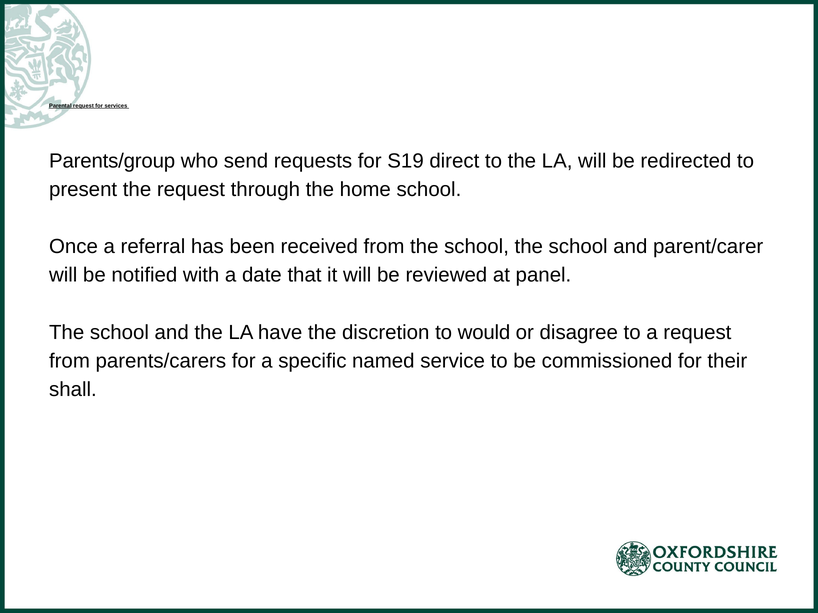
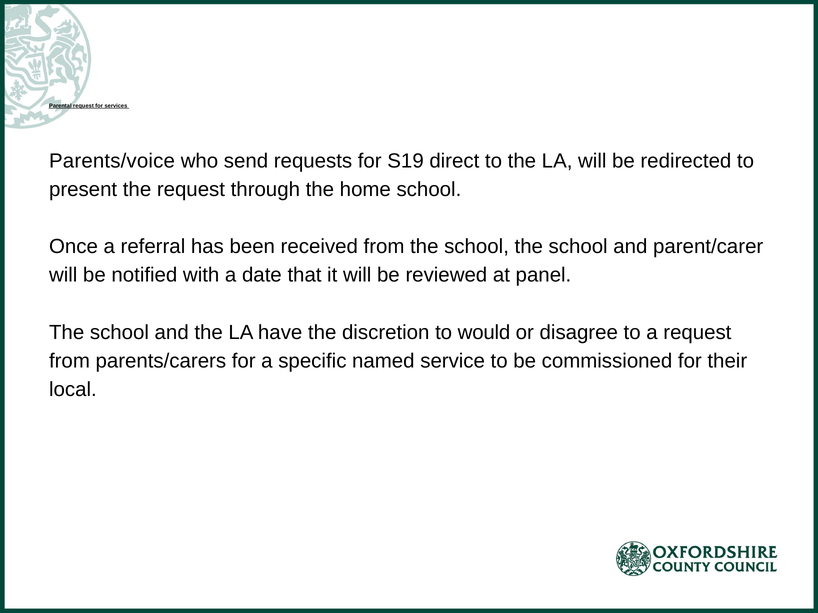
Parents/group: Parents/group -> Parents/voice
shall: shall -> local
